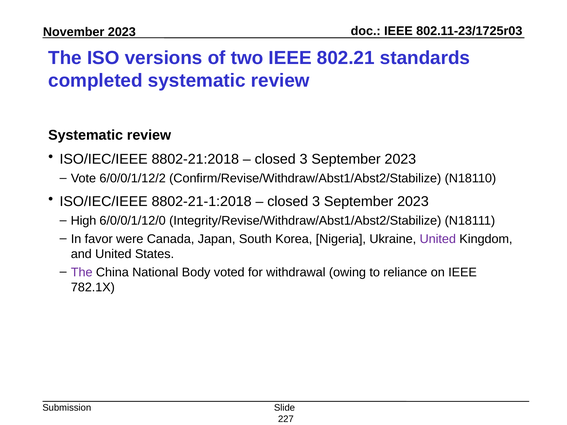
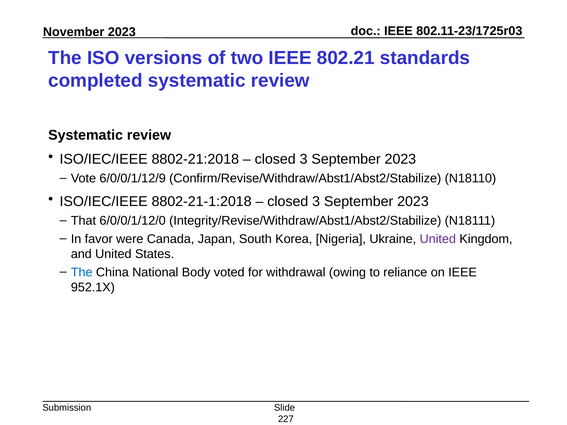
6/0/0/1/12/2: 6/0/0/1/12/2 -> 6/0/0/1/12/9
High: High -> That
The at (82, 272) colour: purple -> blue
782.1X: 782.1X -> 952.1X
